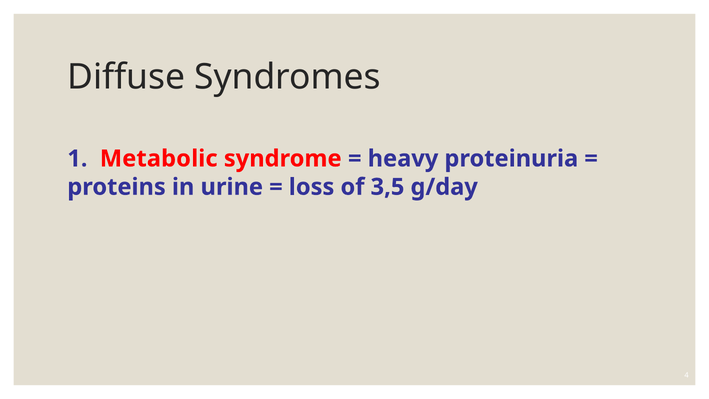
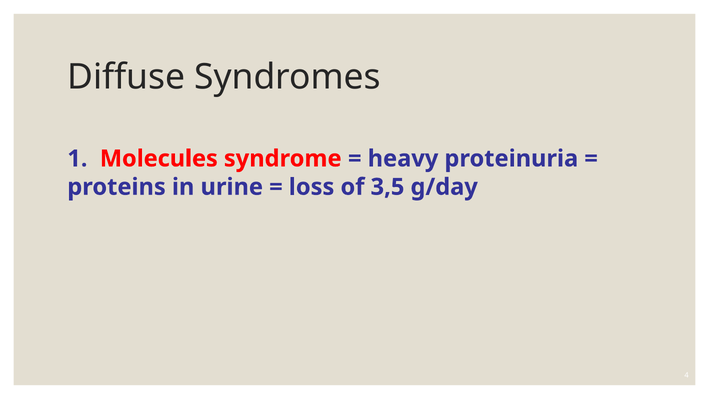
Metabolic: Metabolic -> Molecules
